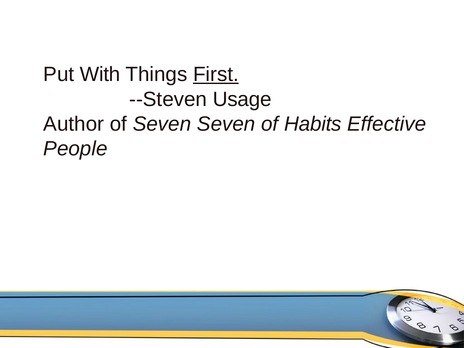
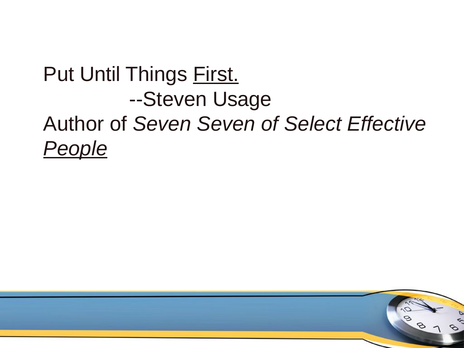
With: With -> Until
Habits: Habits -> Select
People underline: none -> present
